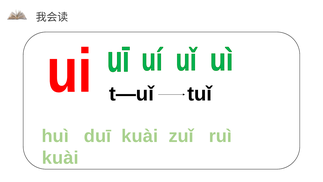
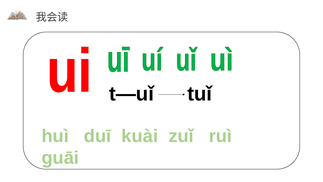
kuài at (60, 158): kuài -> guāi
